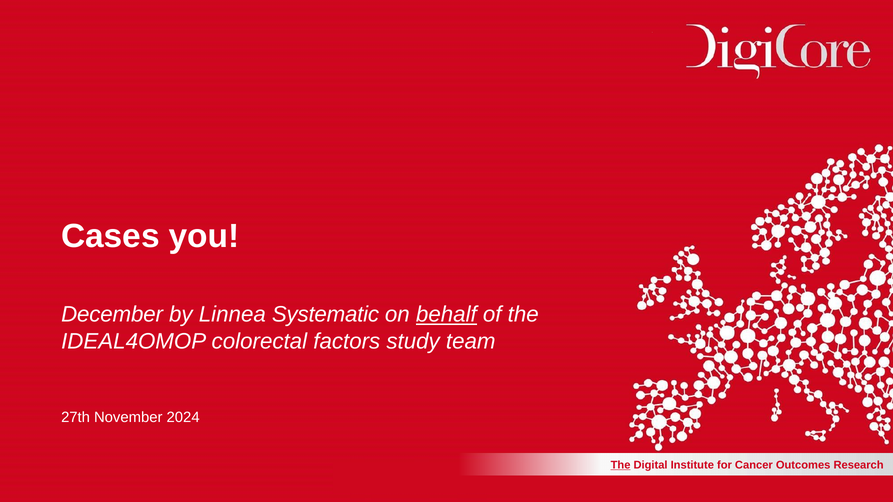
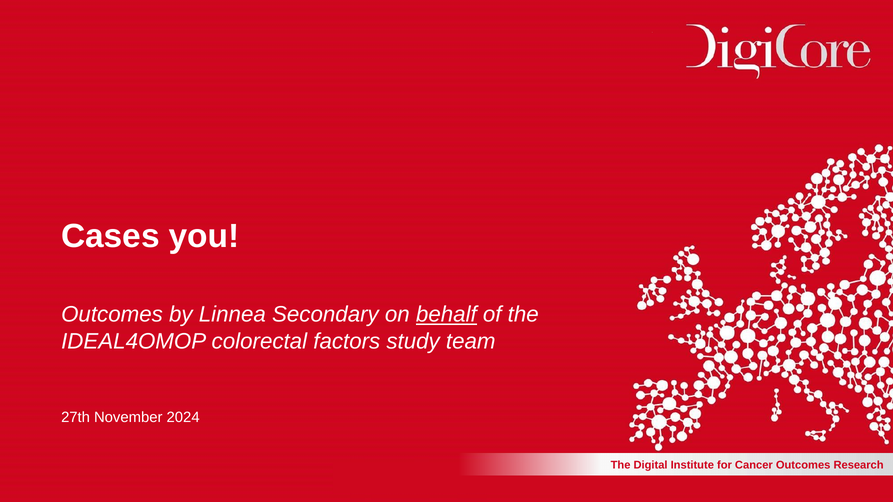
December at (112, 315): December -> Outcomes
Systematic: Systematic -> Secondary
The at (621, 465) underline: present -> none
